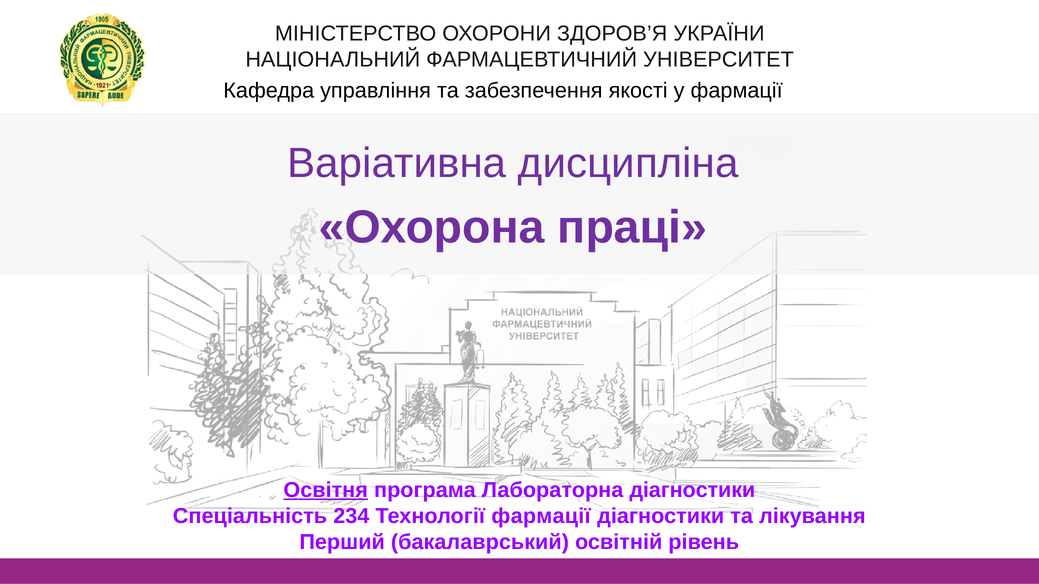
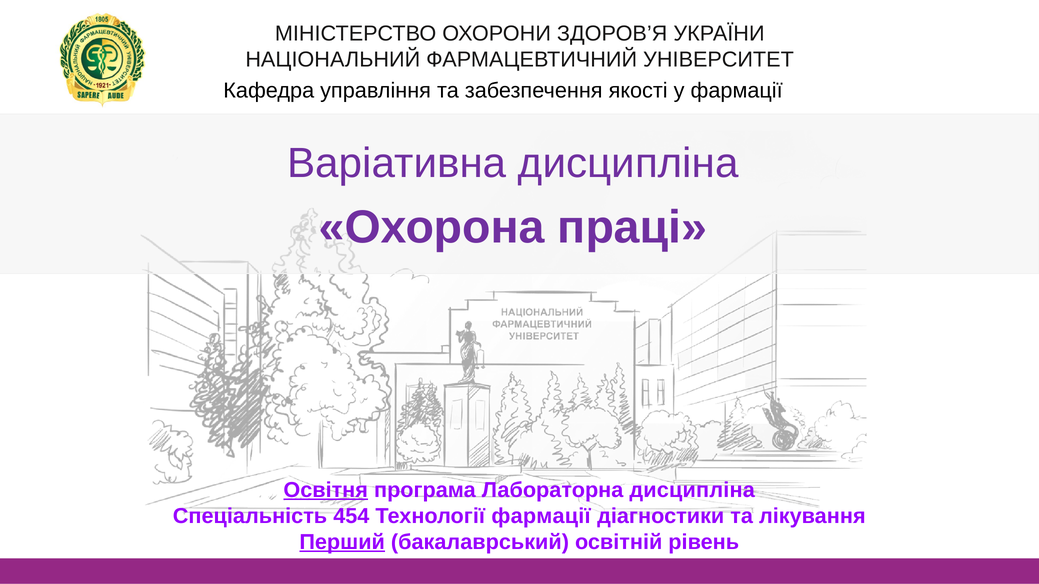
Лабораторна діагностики: діагностики -> дисципліна
234: 234 -> 454
Перший underline: none -> present
